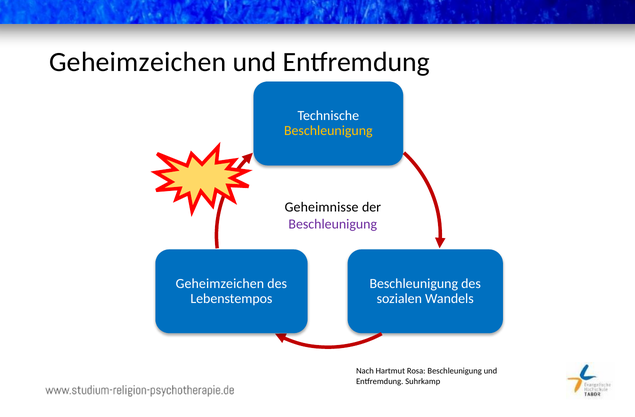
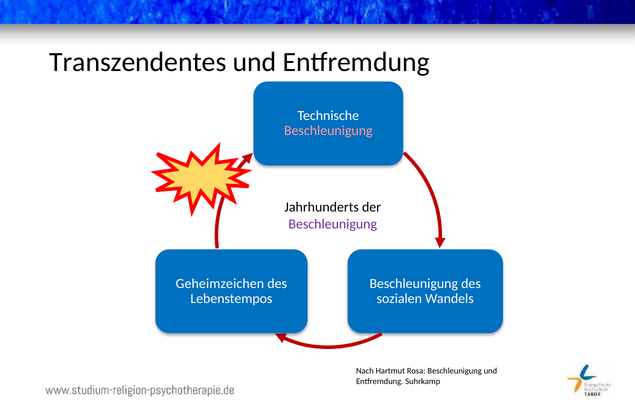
Geheimzeichen at (138, 62): Geheimzeichen -> Transzendentes
Beschleunigung at (328, 131) colour: yellow -> pink
Geheimnisse: Geheimnisse -> Jahrhunderts
